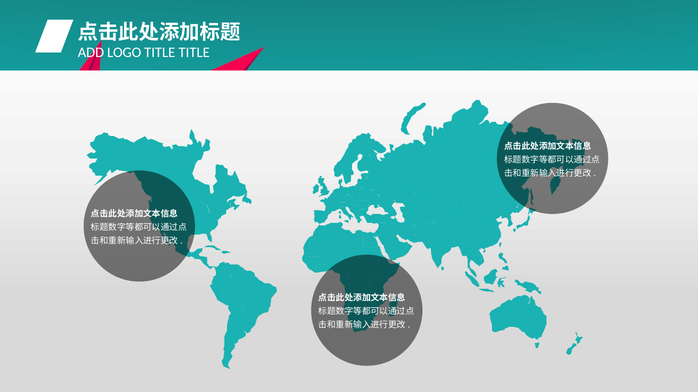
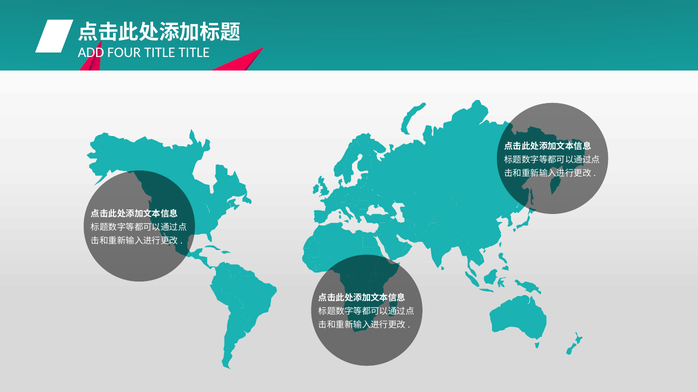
LOGO: LOGO -> FOUR
